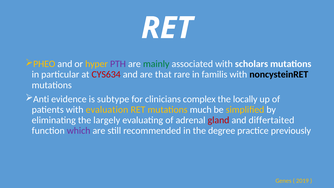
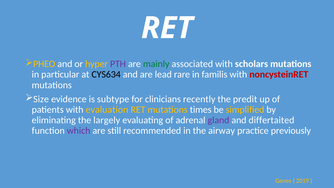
CYS634 colour: red -> black
that: that -> lead
noncysteinRET colour: black -> red
Anti: Anti -> Size
complex: complex -> recently
locally: locally -> predit
much: much -> times
gland colour: red -> purple
degree: degree -> airway
